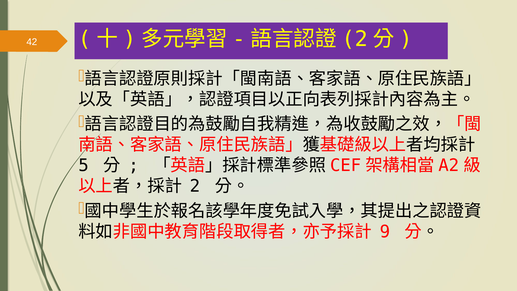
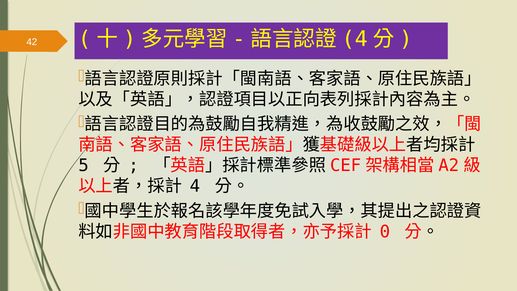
2 at (355, 39): 2 -> 4
2 at (195, 186): 2 -> 4
9: 9 -> 0
